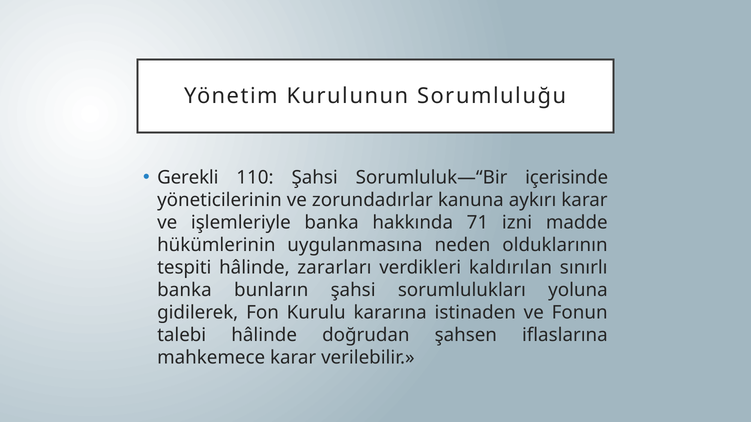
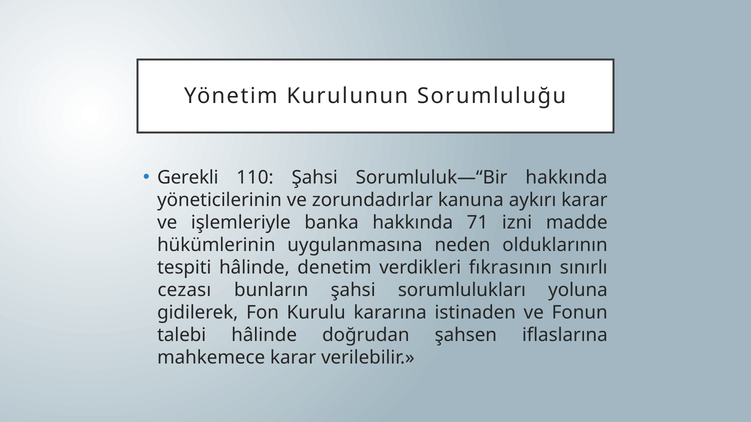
Sorumluluk—“Bir içerisinde: içerisinde -> hakkında
zararları: zararları -> denetim
kaldırılan: kaldırılan -> fıkrasının
banka at (184, 291): banka -> cezası
